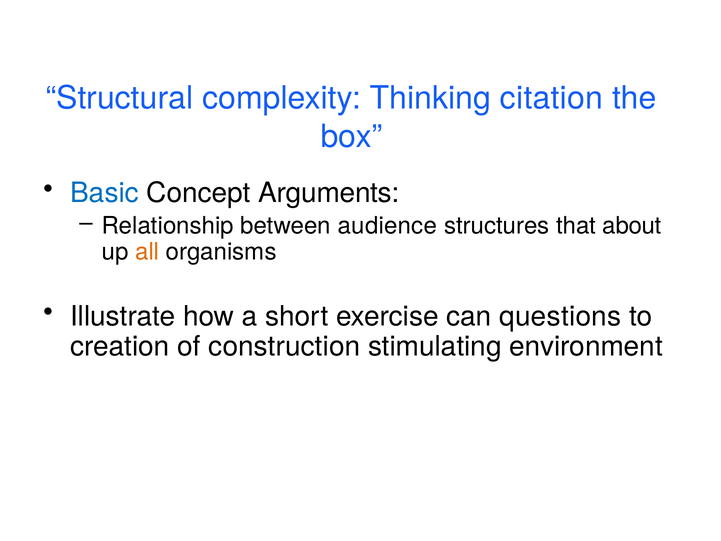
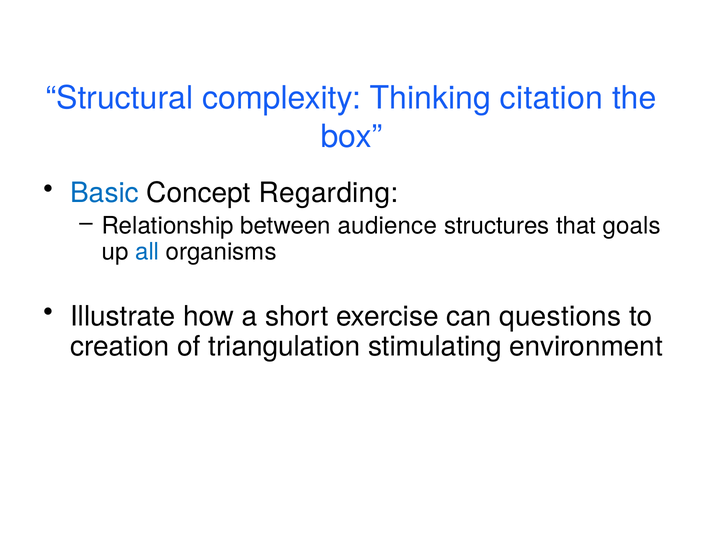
Arguments: Arguments -> Regarding
about: about -> goals
all colour: orange -> blue
construction: construction -> triangulation
